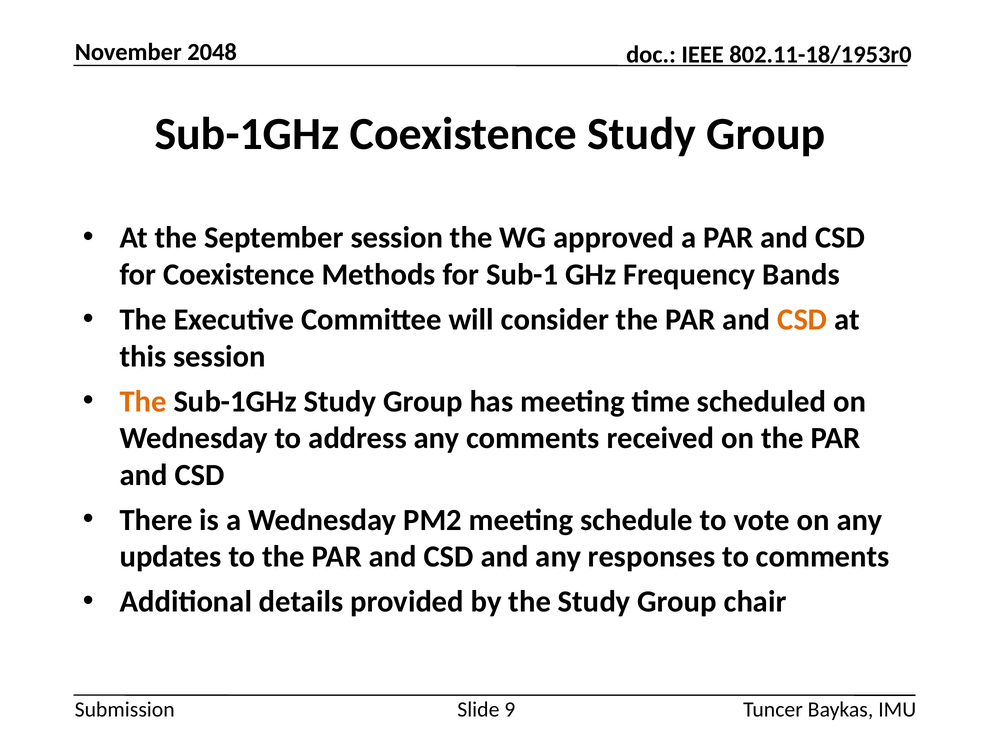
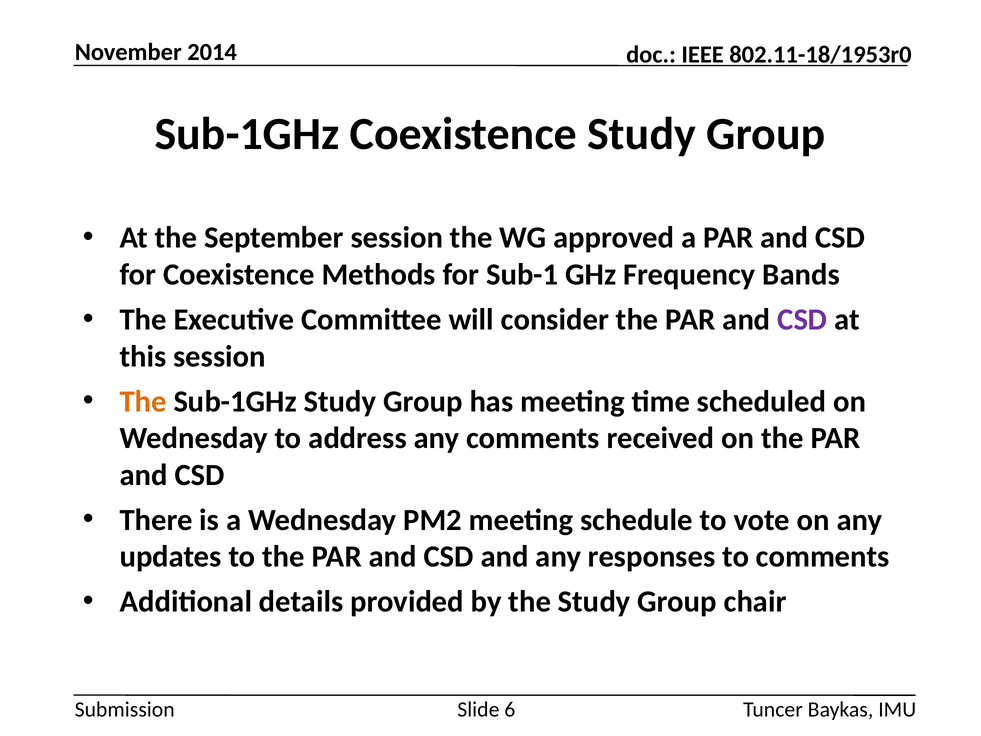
2048: 2048 -> 2014
CSD at (802, 319) colour: orange -> purple
9: 9 -> 6
